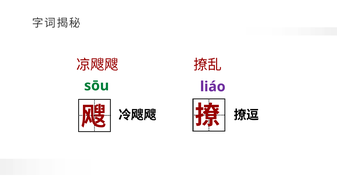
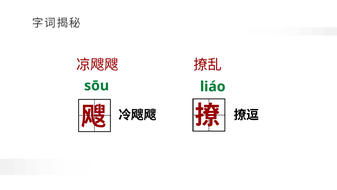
liáo colour: purple -> green
